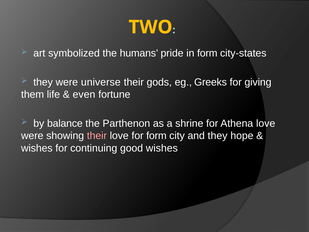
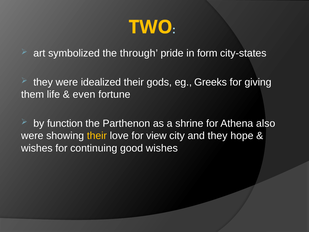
humans: humans -> through
universe: universe -> idealized
balance: balance -> function
Athena love: love -> also
their at (97, 136) colour: pink -> yellow
for form: form -> view
